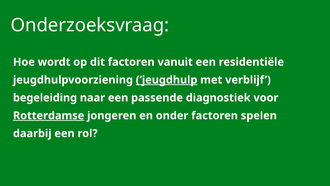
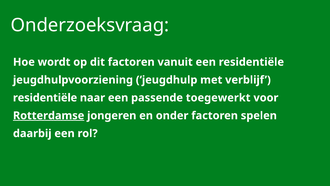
jeugdhulp underline: present -> none
begeleiding at (45, 98): begeleiding -> residentiële
diagnostiek: diagnostiek -> toegewerkt
